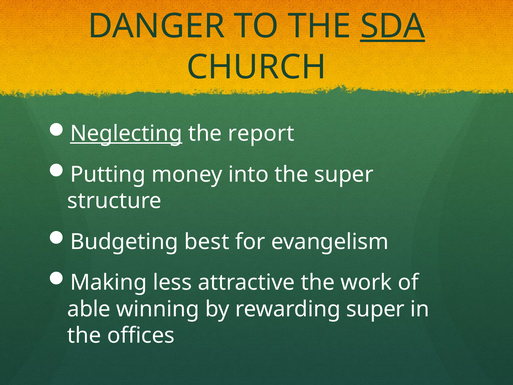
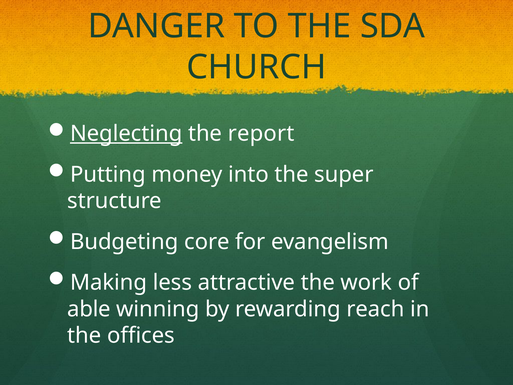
SDA underline: present -> none
best: best -> core
rewarding super: super -> reach
